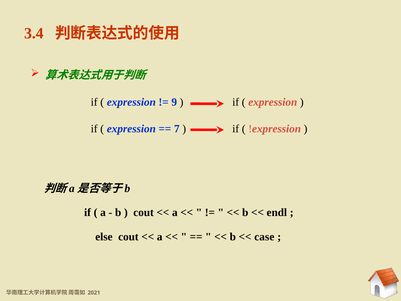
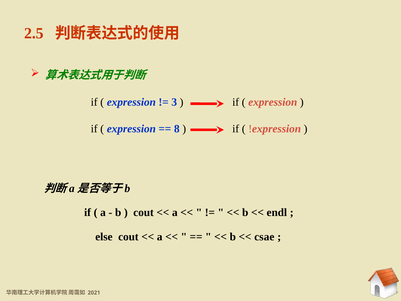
3.4: 3.4 -> 2.5
9: 9 -> 3
7: 7 -> 8
case: case -> csae
